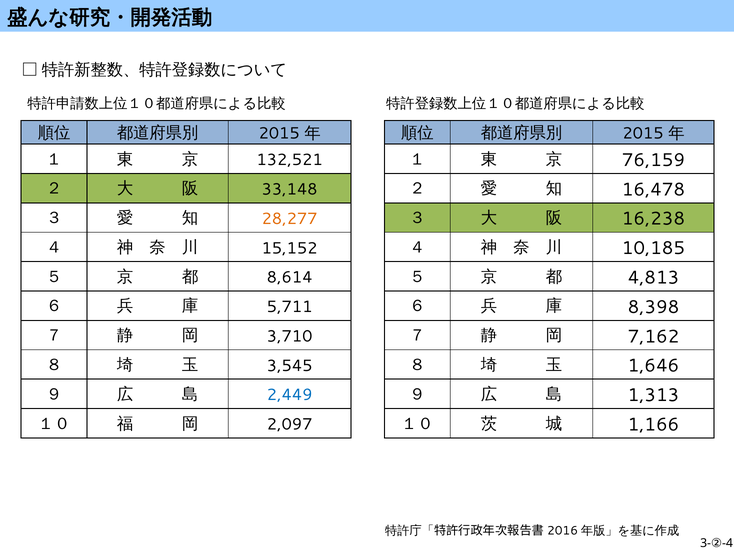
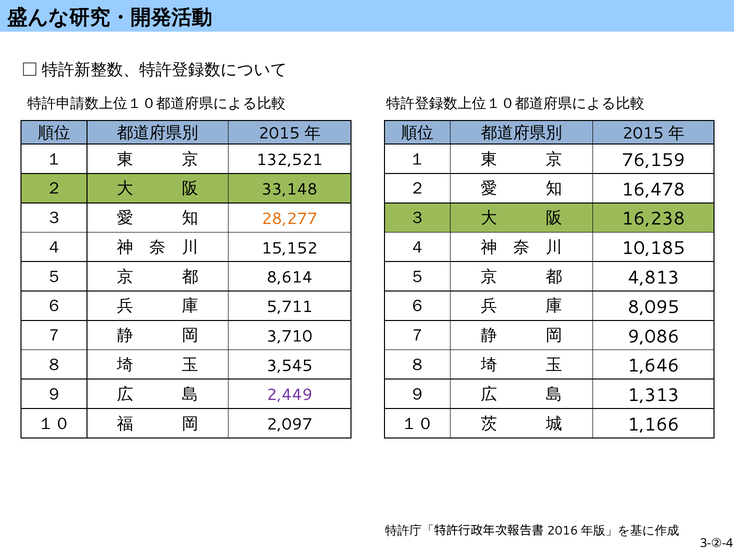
8,398: 8,398 -> 8,095
7,162: 7,162 -> 9,086
2,449 colour: blue -> purple
